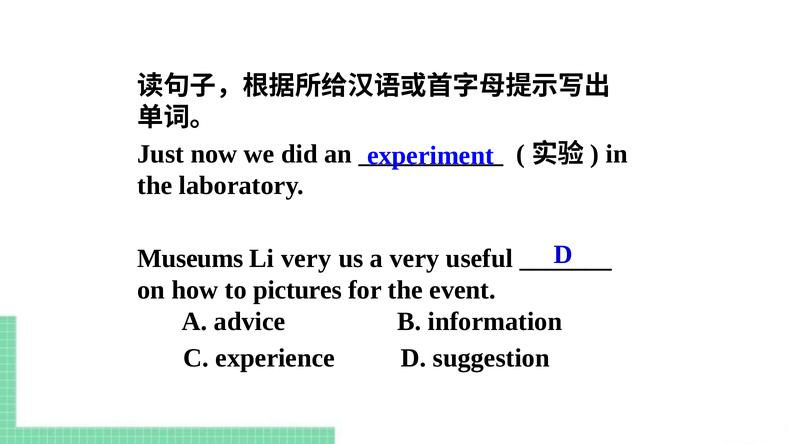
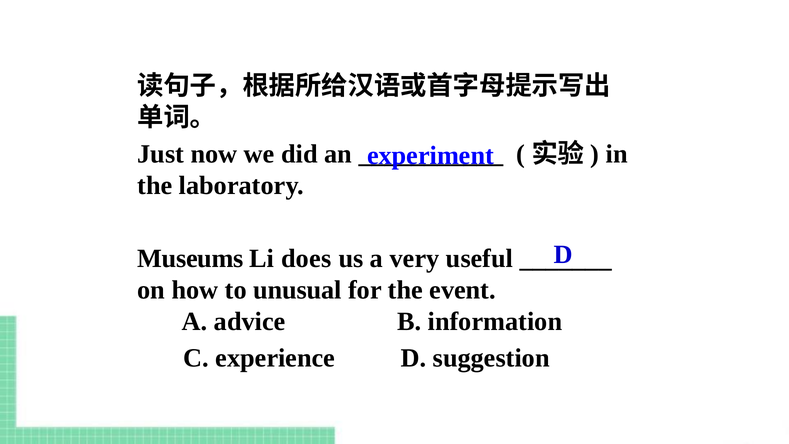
Li very: very -> does
pictures: pictures -> unusual
